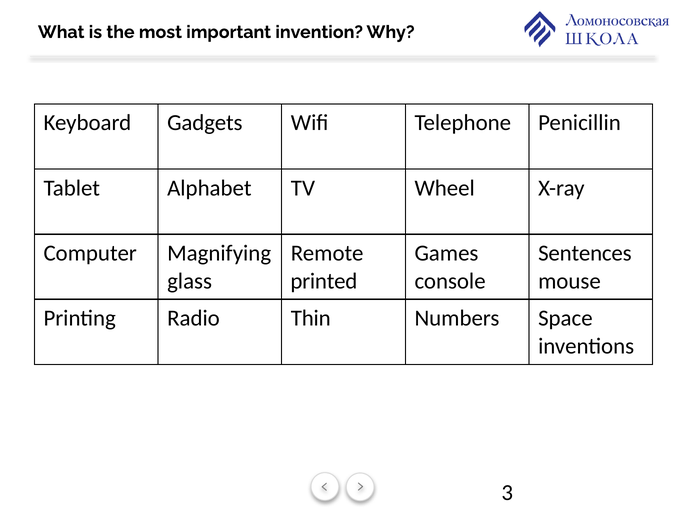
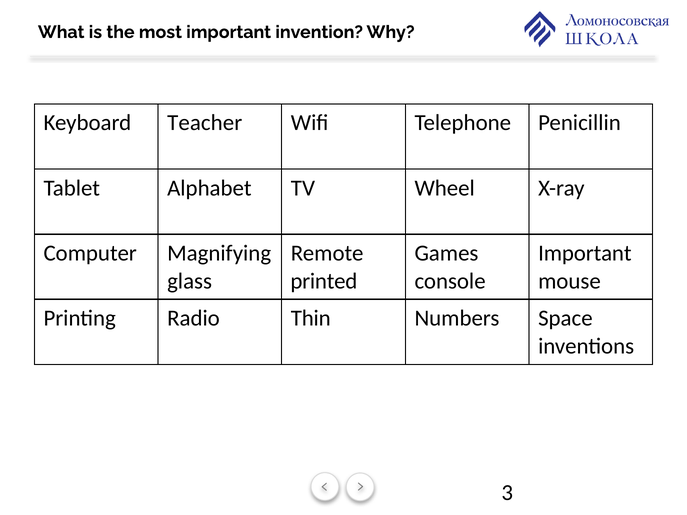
Gadgets: Gadgets -> Teacher
Sentences at (585, 253): Sentences -> Important
